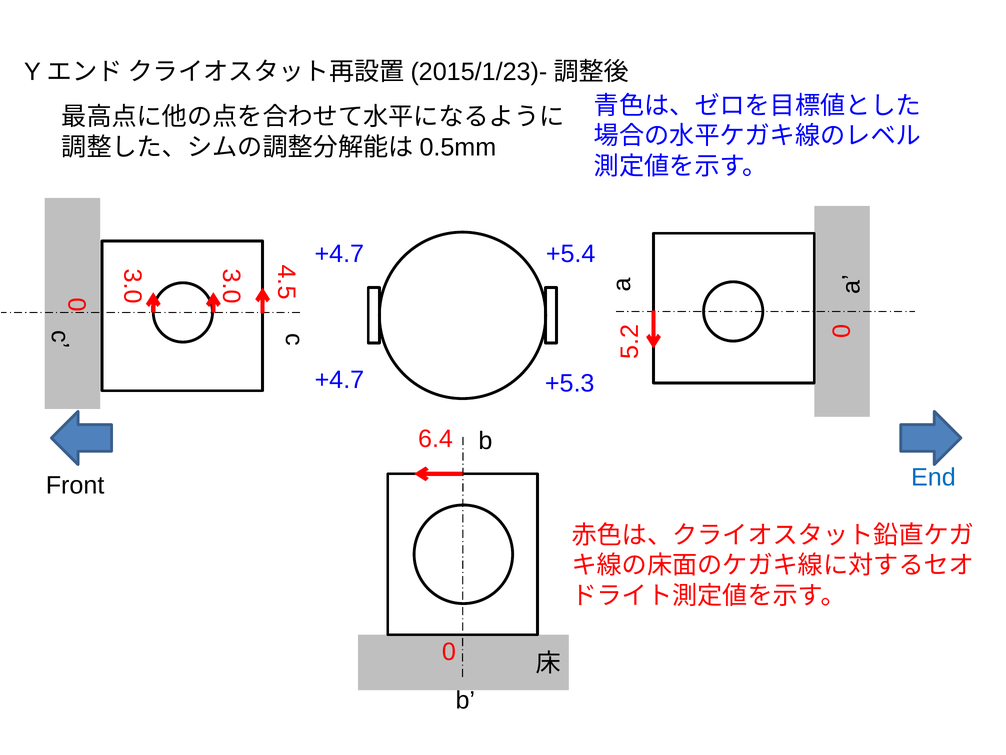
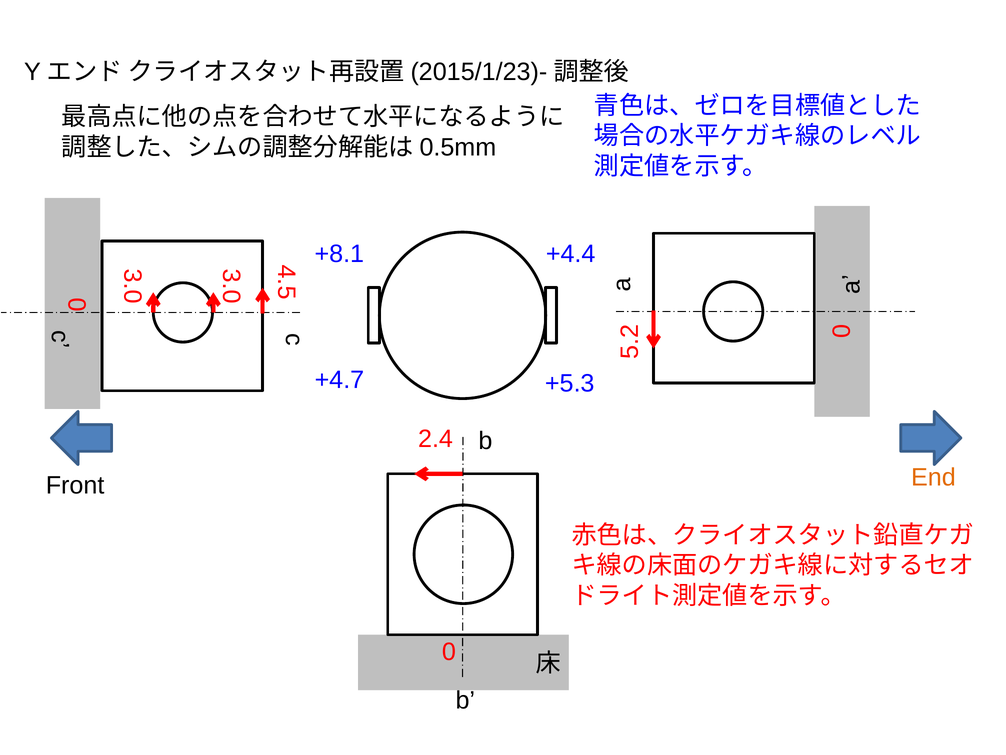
+4.7 at (339, 254): +4.7 -> +8.1
+5.4: +5.4 -> +4.4
6.4: 6.4 -> 2.4
End colour: blue -> orange
